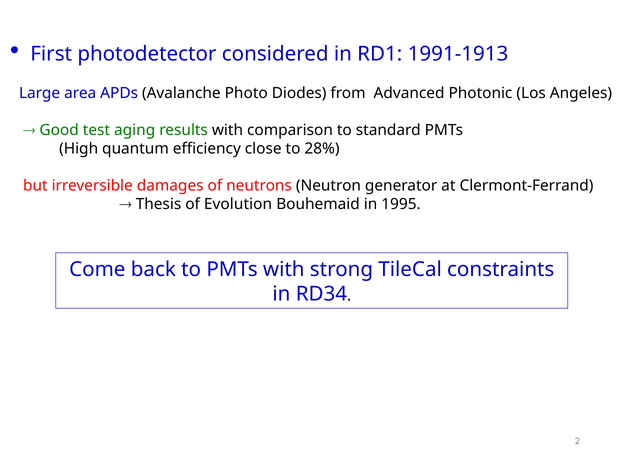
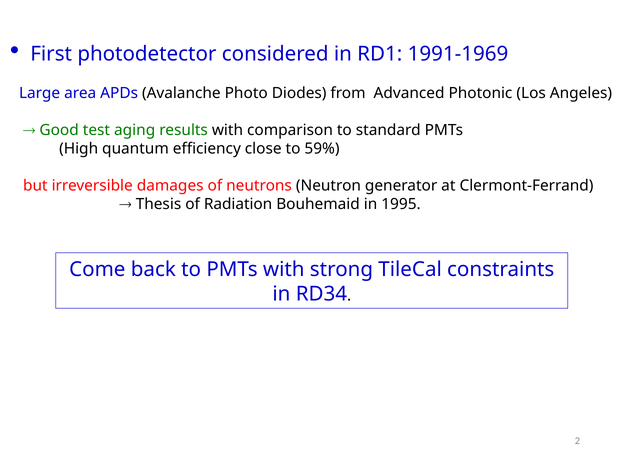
1991-1913: 1991-1913 -> 1991-1969
28%: 28% -> 59%
Evolution: Evolution -> Radiation
